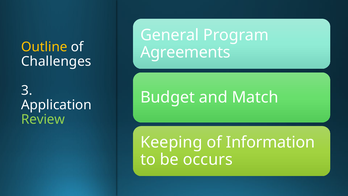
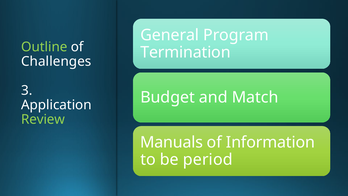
Outline colour: yellow -> light green
Agreements: Agreements -> Termination
Keeping: Keeping -> Manuals
occurs: occurs -> period
